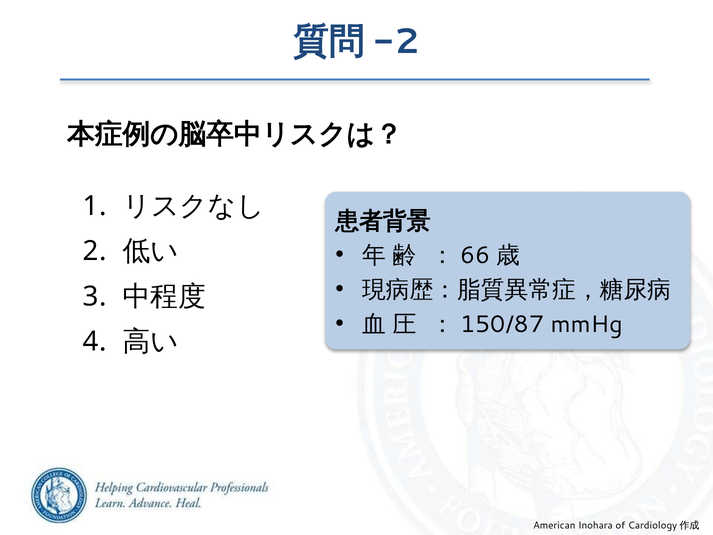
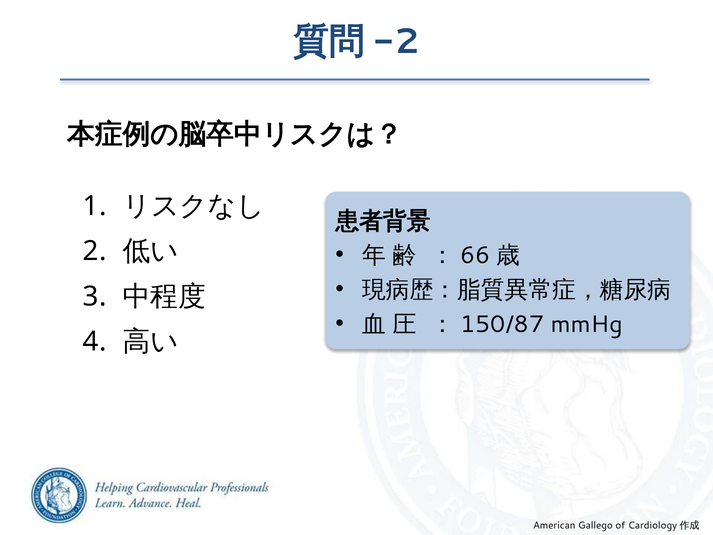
Inohara: Inohara -> Gallego
